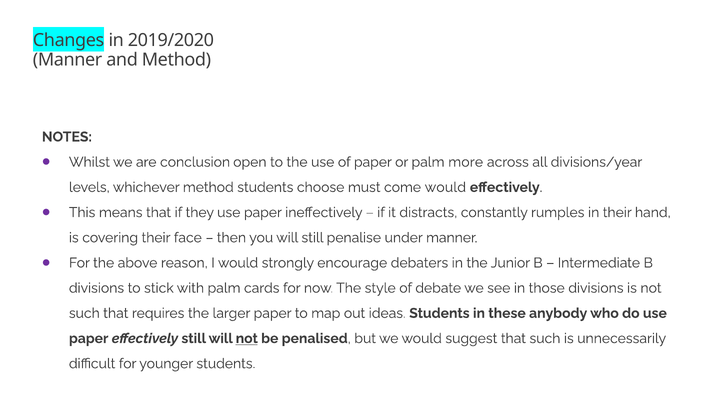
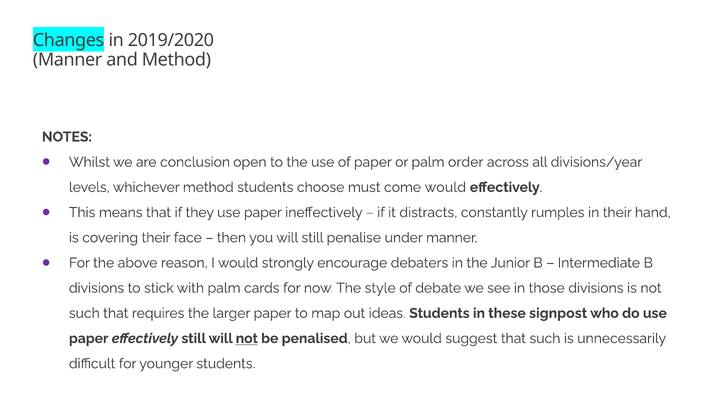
more: more -> order
anybody: anybody -> signpost
